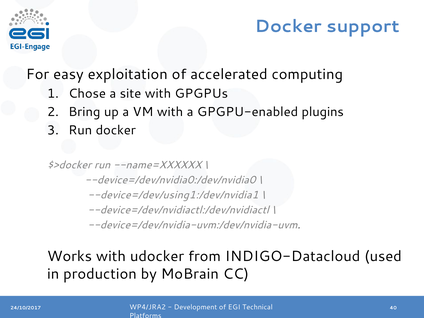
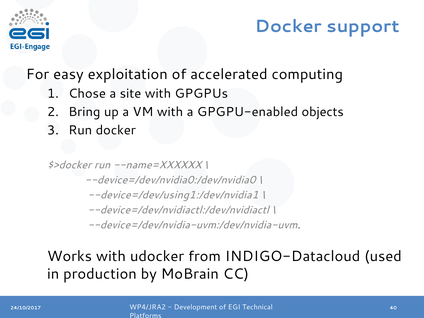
plugins: plugins -> objects
